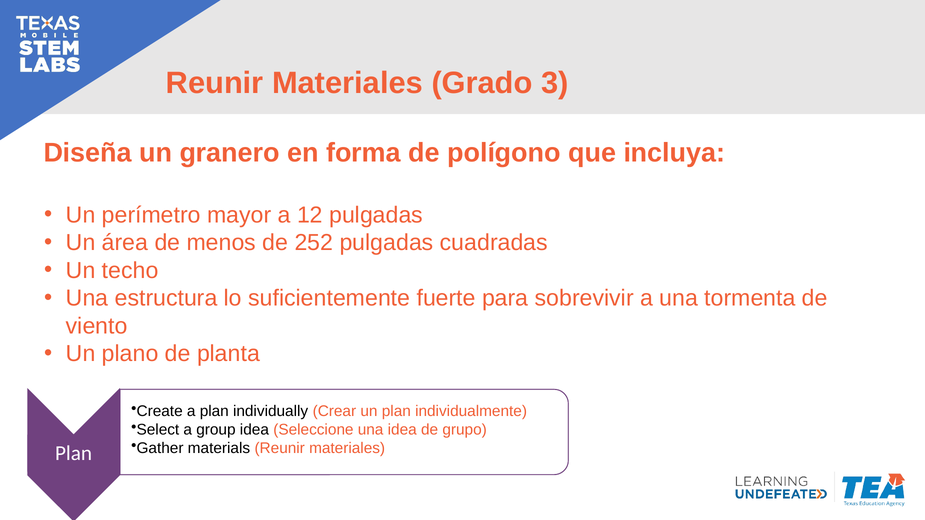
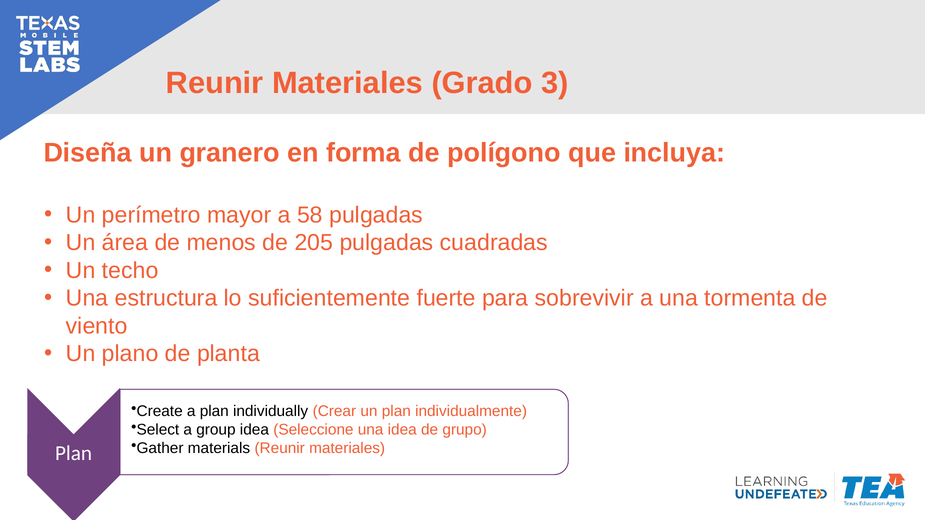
12: 12 -> 58
252: 252 -> 205
